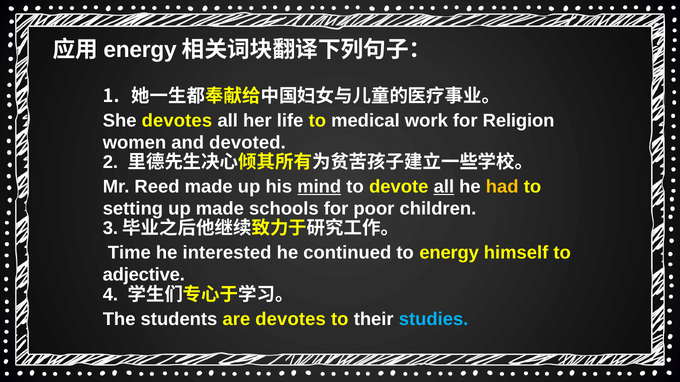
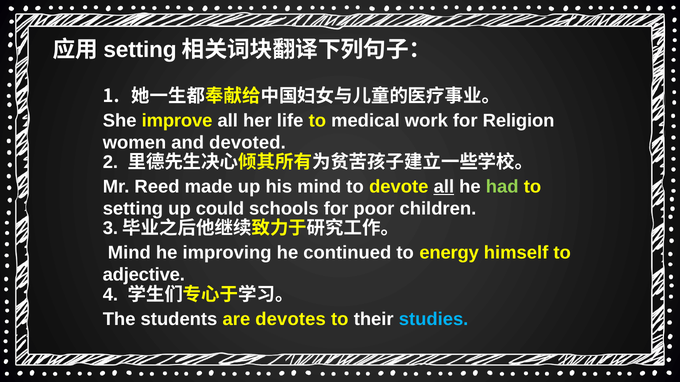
energy at (140, 50): energy -> setting
She devotes: devotes -> improve
mind at (319, 187) underline: present -> none
had colour: yellow -> light green
up made: made -> could
Time at (129, 253): Time -> Mind
interested: interested -> improving
